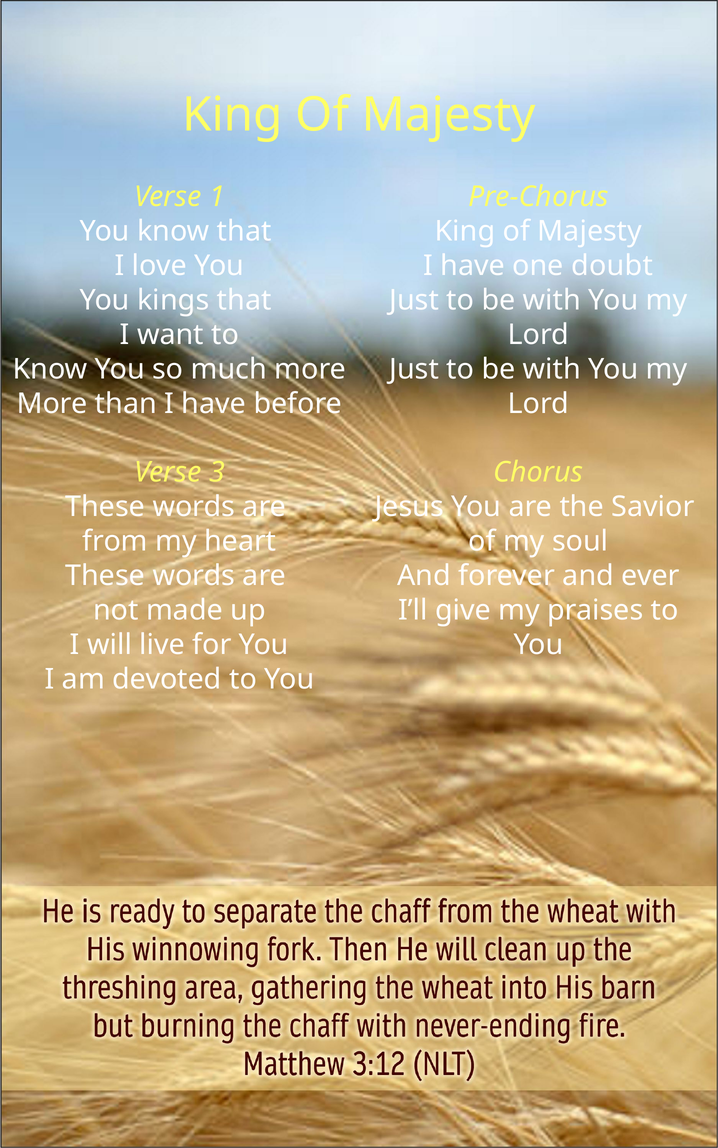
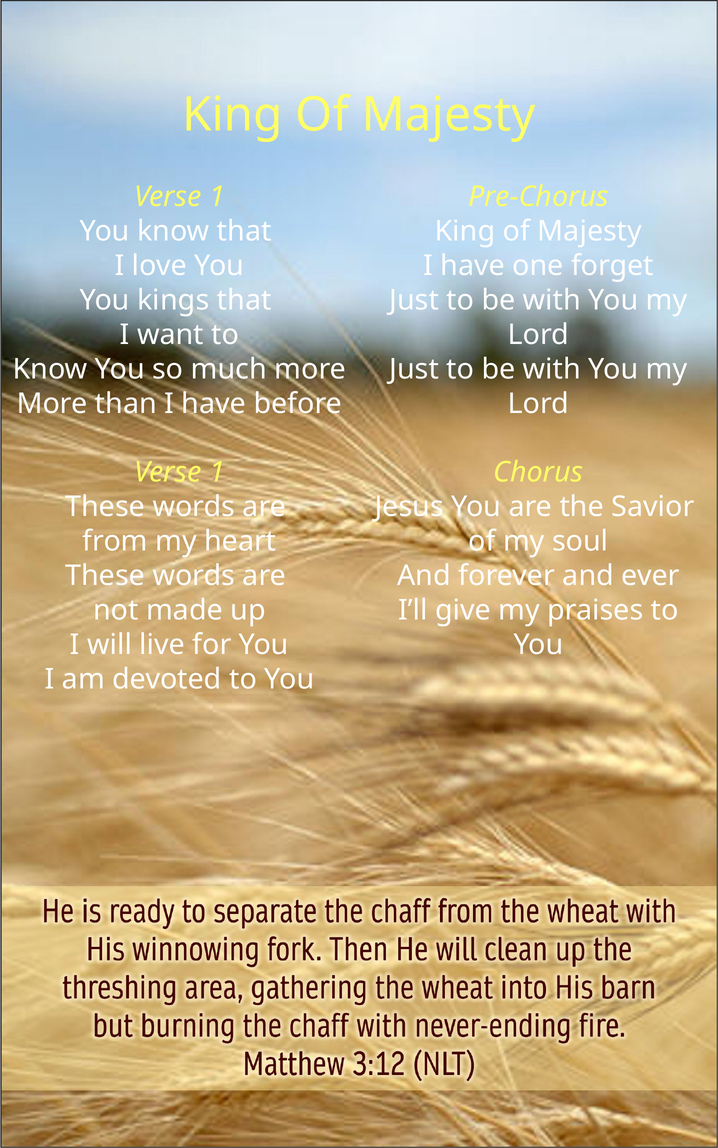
doubt: doubt -> forget
3 at (217, 473): 3 -> 1
